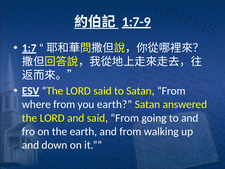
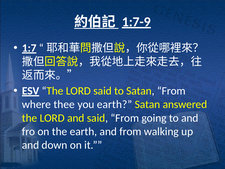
where from: from -> thee
